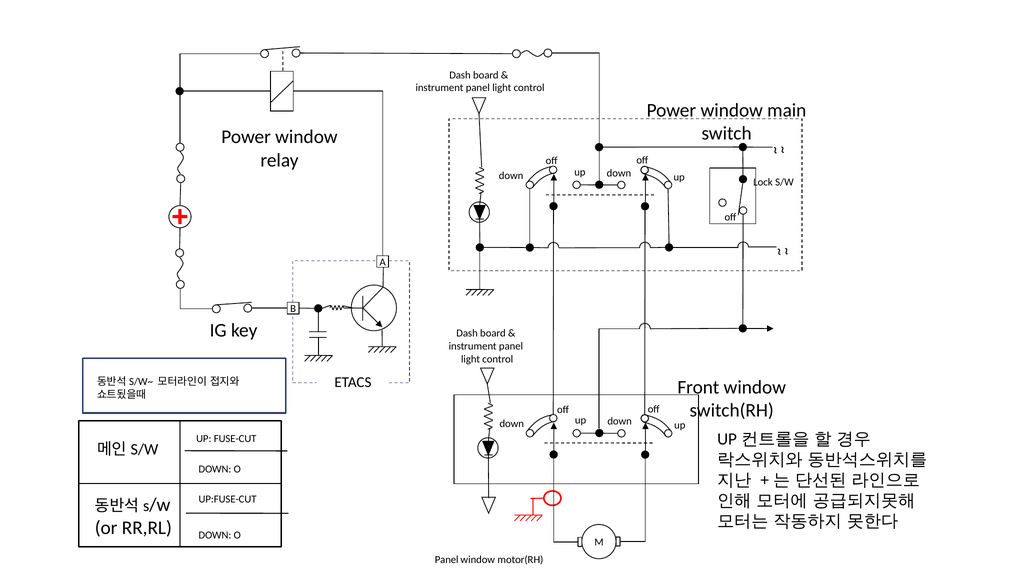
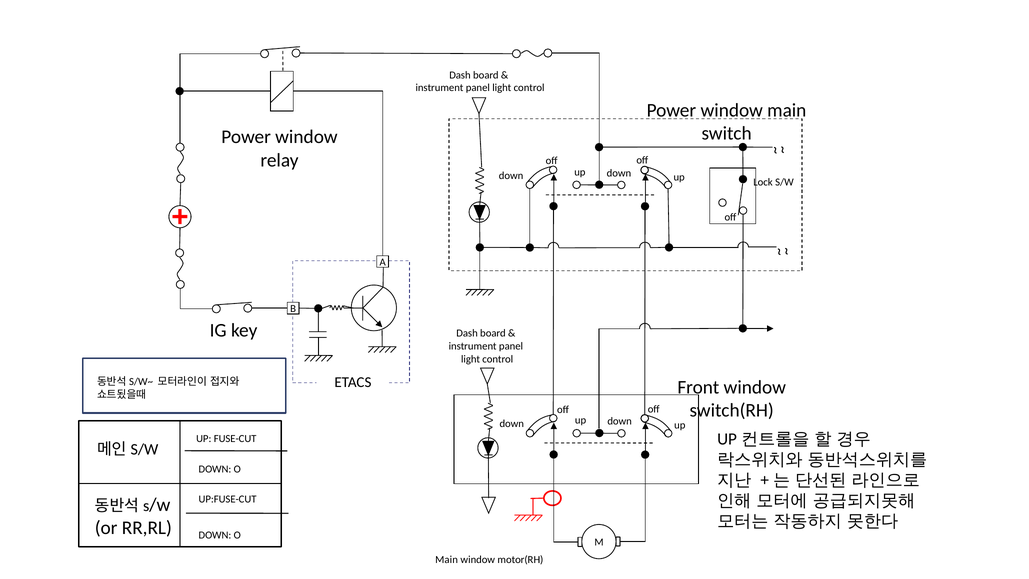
Panel at (447, 559): Panel -> Main
